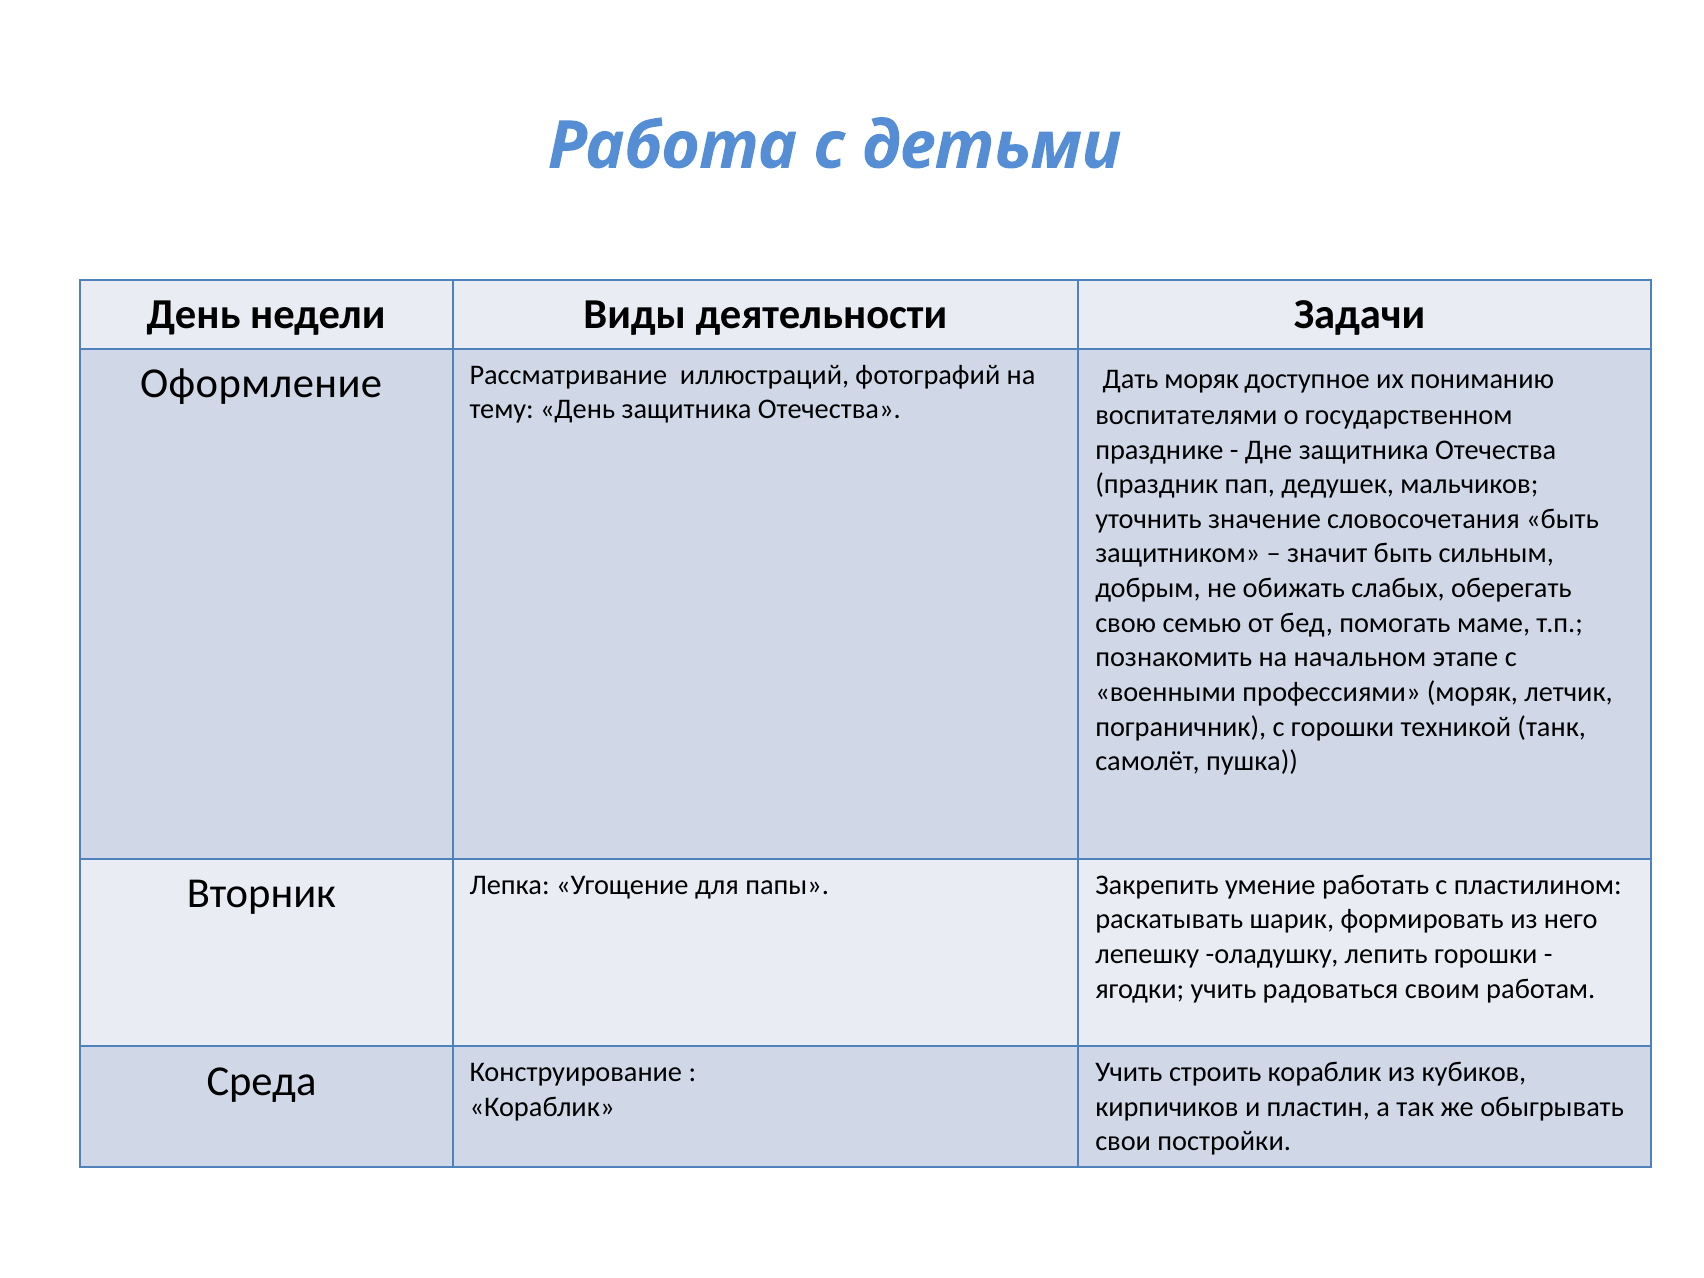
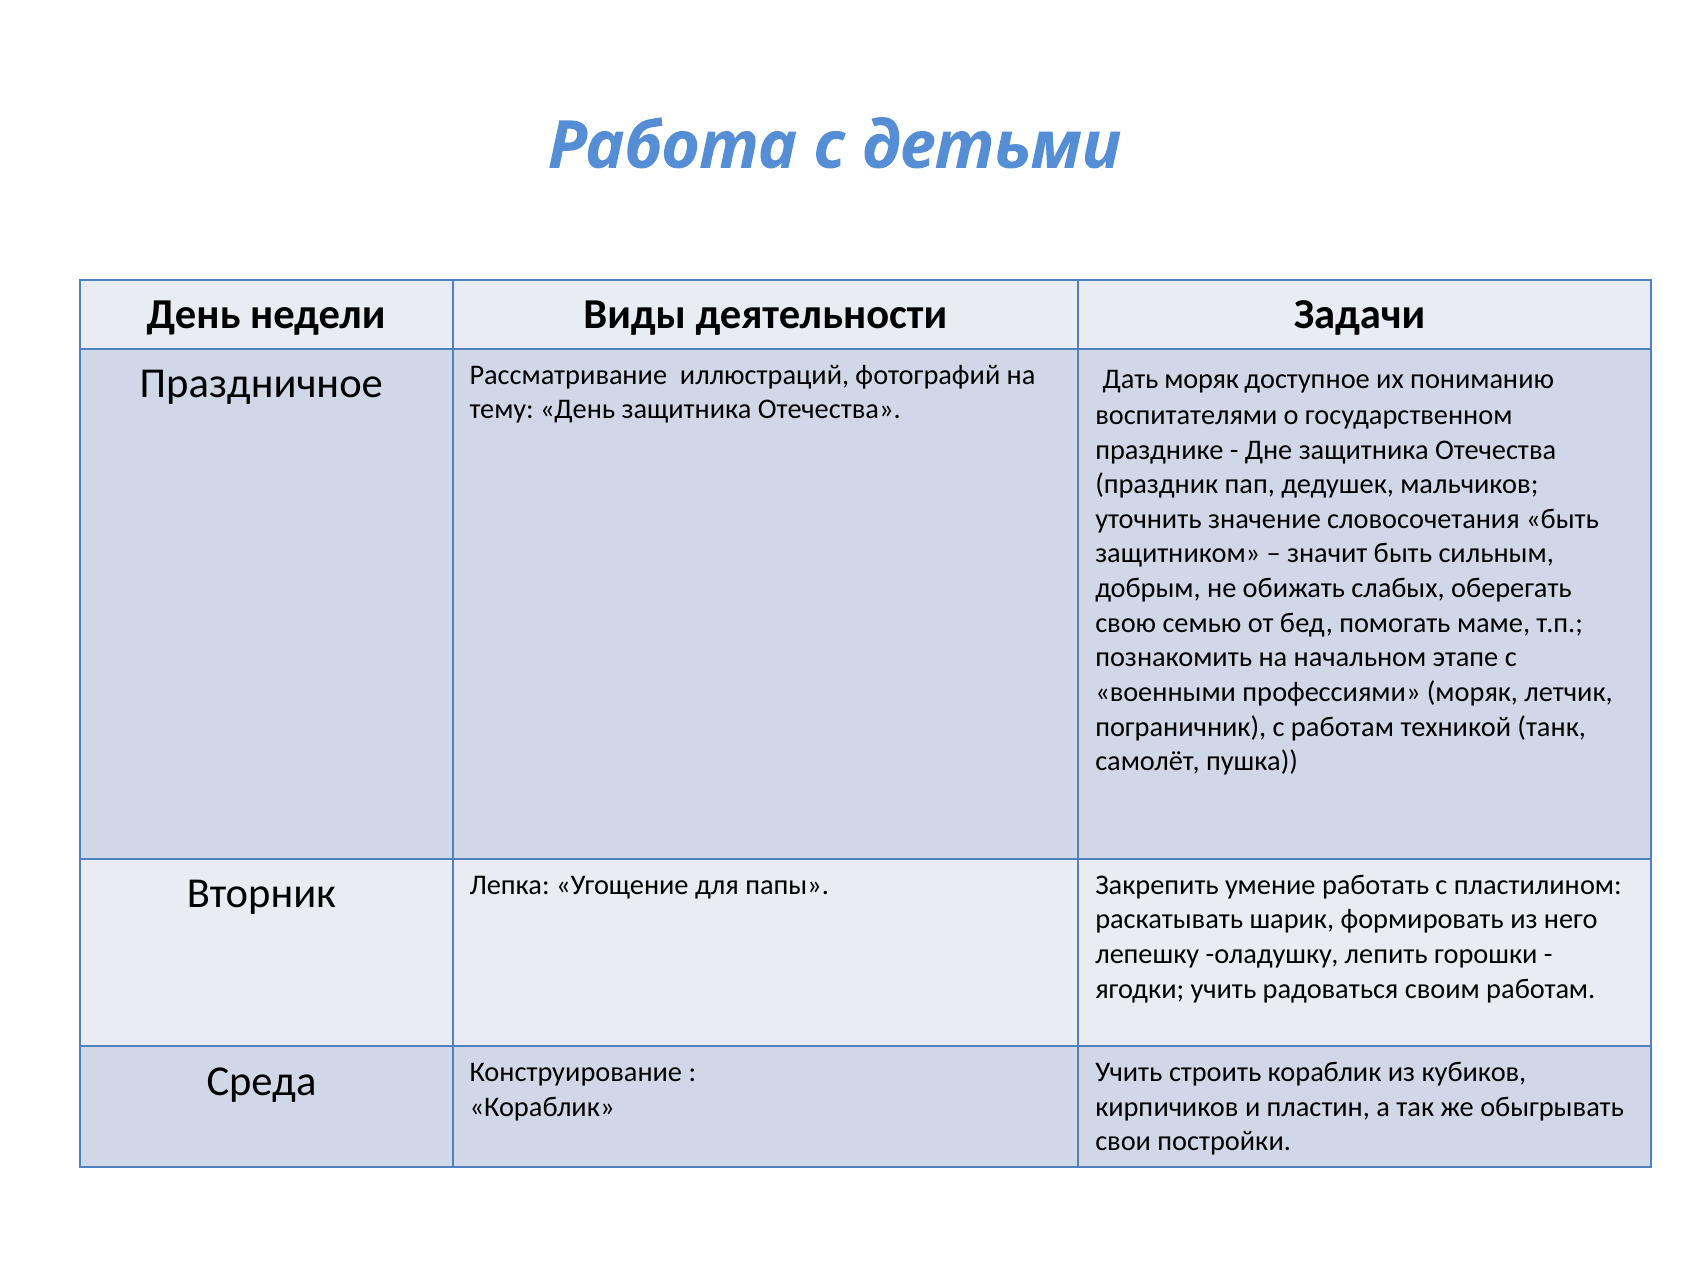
Оформление: Оформление -> Праздничное
с горошки: горошки -> работам
